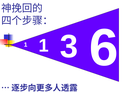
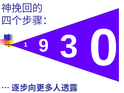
1 1: 1 -> 9
6: 6 -> 0
